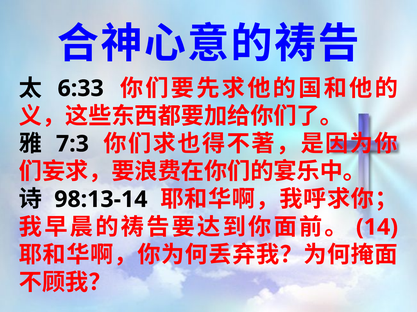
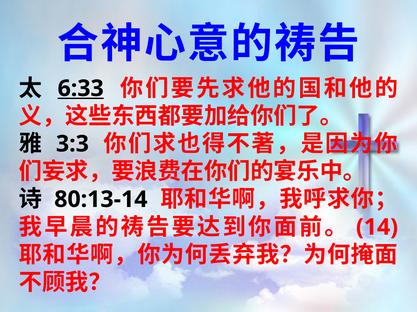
6:33 underline: none -> present
7:3: 7:3 -> 3:3
98:13-14: 98:13-14 -> 80:13-14
